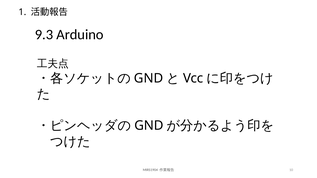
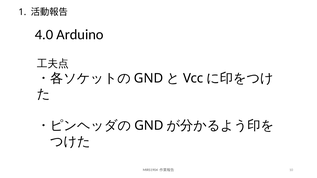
9.3: 9.3 -> 4.0
